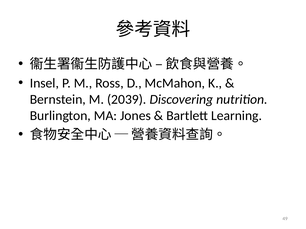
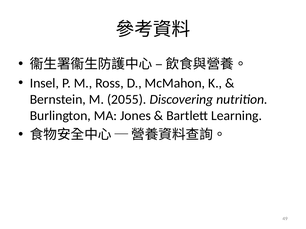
2039: 2039 -> 2055
